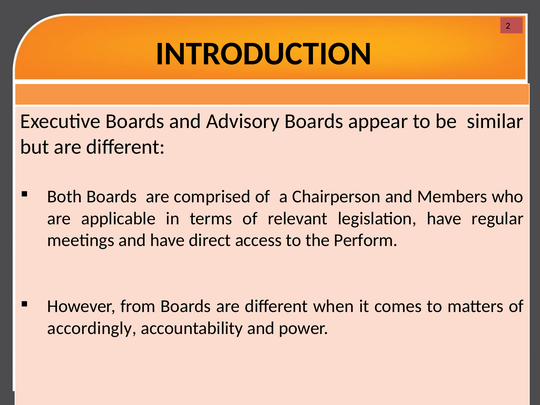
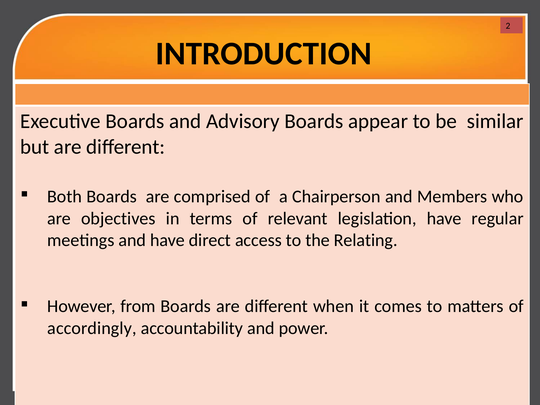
applicable: applicable -> objectives
Perform: Perform -> Relating
